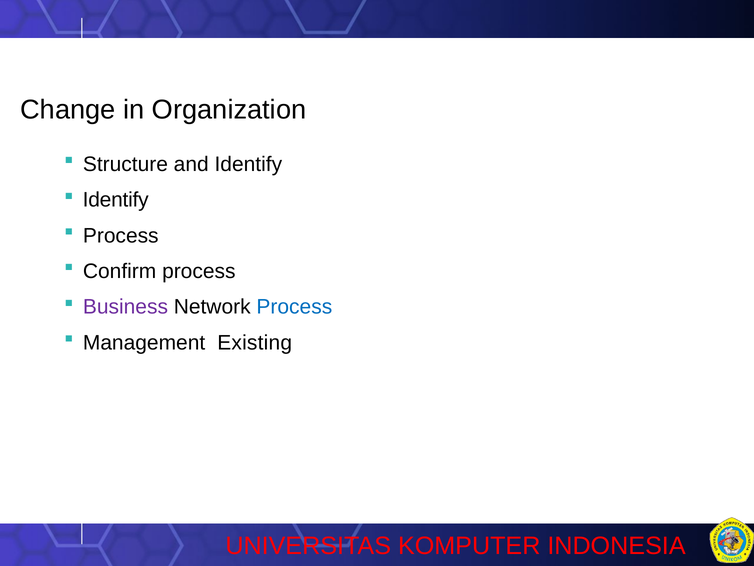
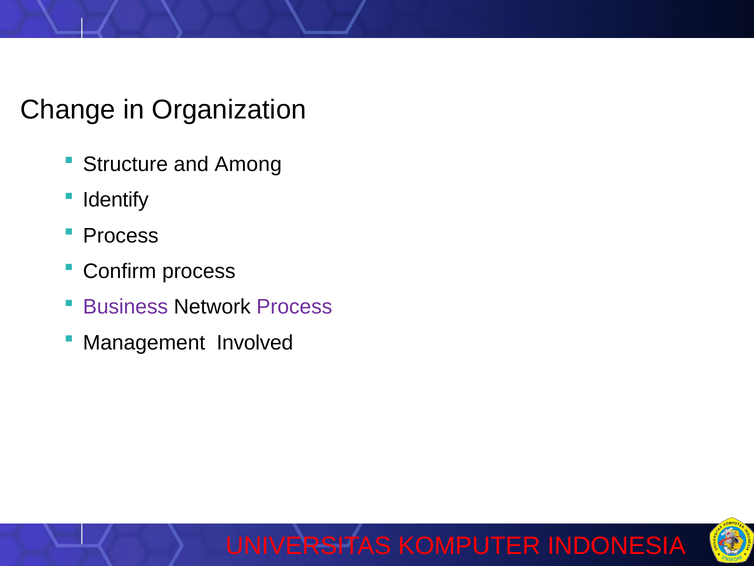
and Identify: Identify -> Among
Process at (294, 307) colour: blue -> purple
Existing: Existing -> Involved
